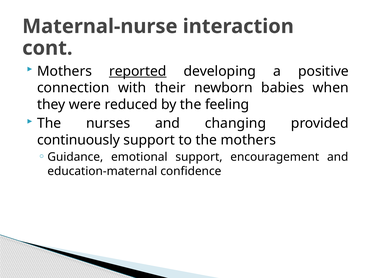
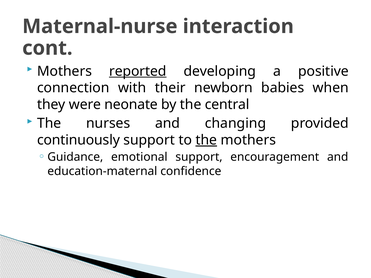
reduced: reduced -> neonate
feeling: feeling -> central
the at (206, 140) underline: none -> present
